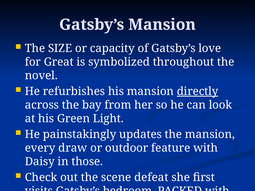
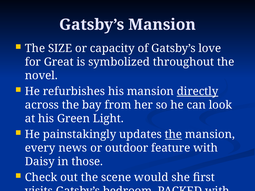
the at (173, 135) underline: none -> present
draw: draw -> news
defeat: defeat -> would
